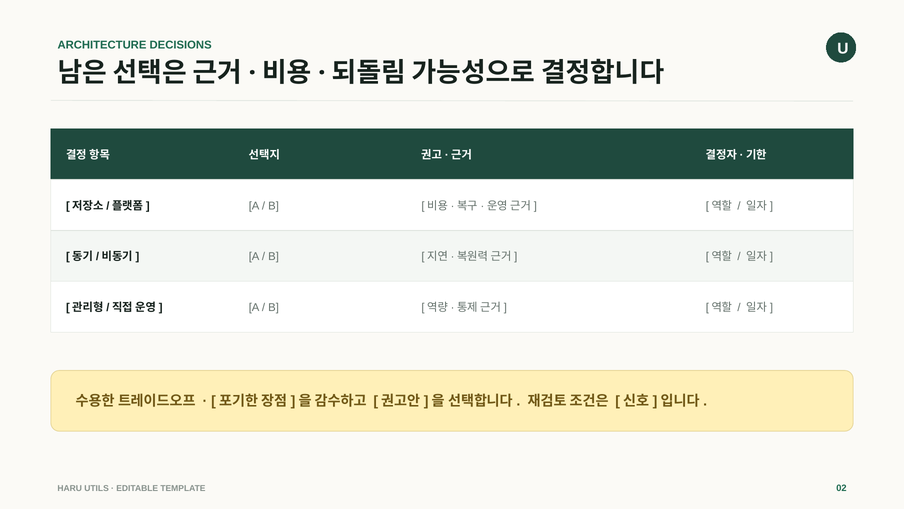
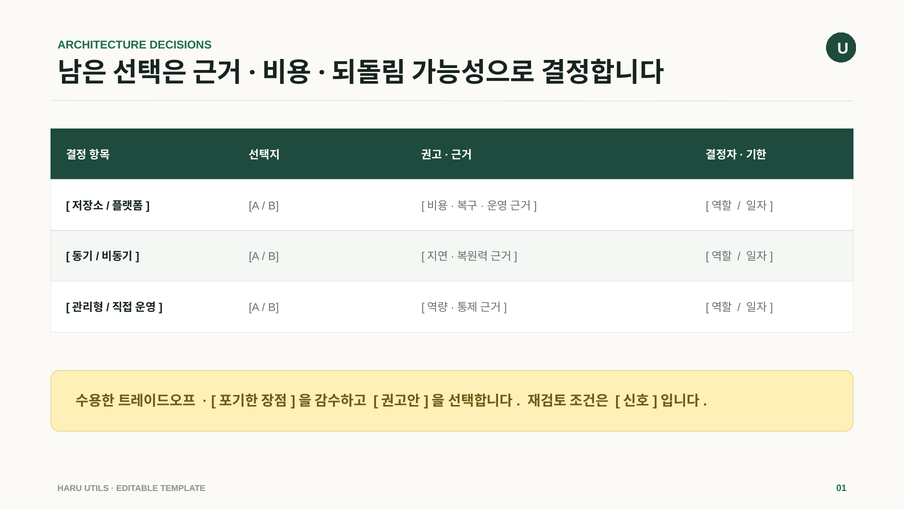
02: 02 -> 01
